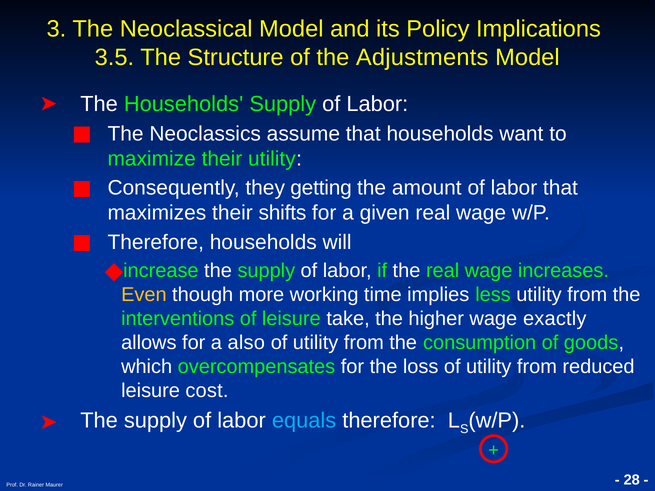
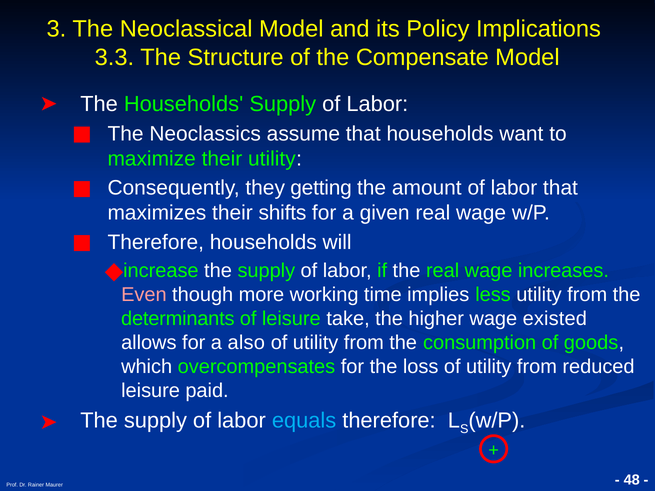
3.5: 3.5 -> 3.3
Adjustments: Adjustments -> Compensate
Even colour: yellow -> pink
interventions: interventions -> determinants
exactly: exactly -> existed
cost: cost -> paid
28: 28 -> 48
